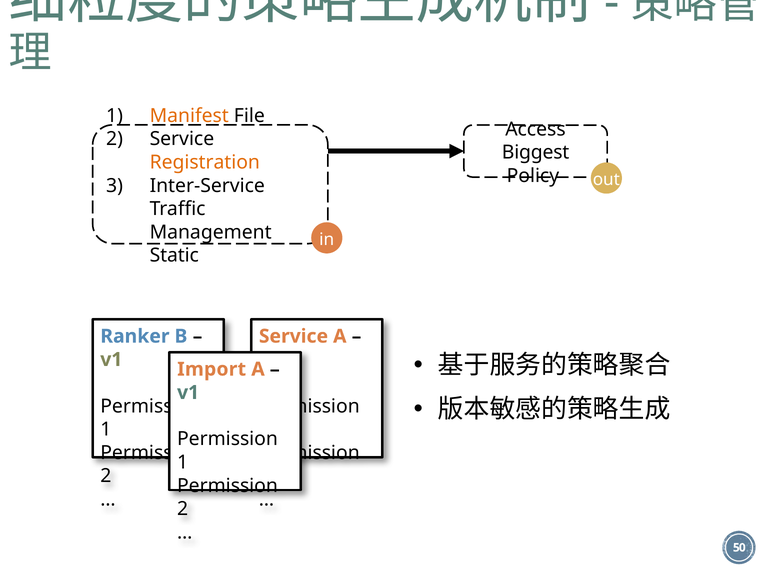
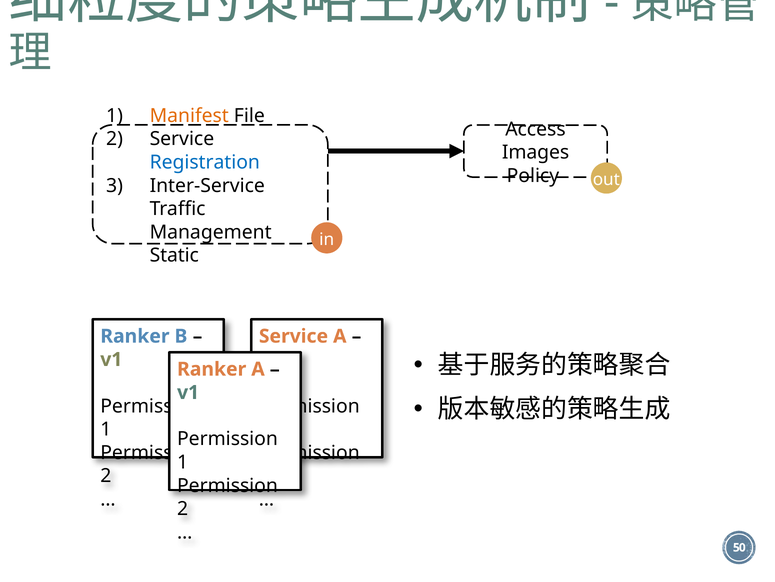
Biggest: Biggest -> Images
Registration colour: orange -> blue
Import at (212, 369): Import -> Ranker
